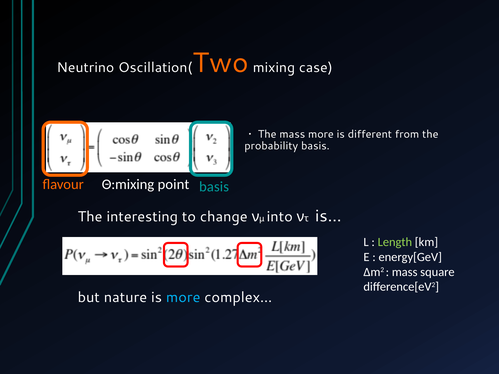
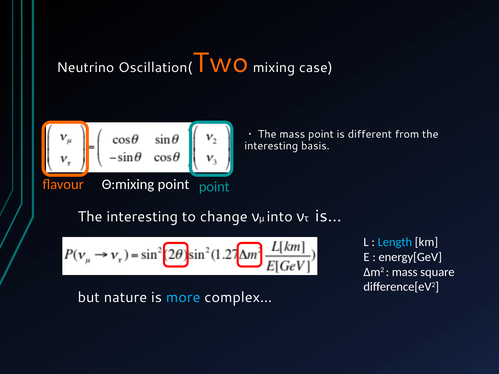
mass more: more -> point
probability at (271, 146): probability -> interesting
flavour basis: basis -> point
Length colour: light green -> light blue
